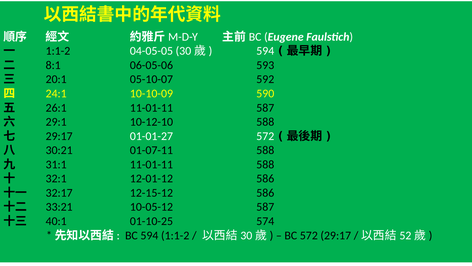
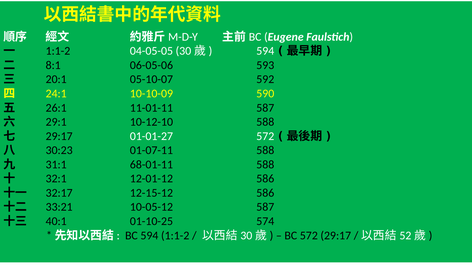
30:21: 30:21 -> 30:23
31:1 11-01-11: 11-01-11 -> 68-01-11
